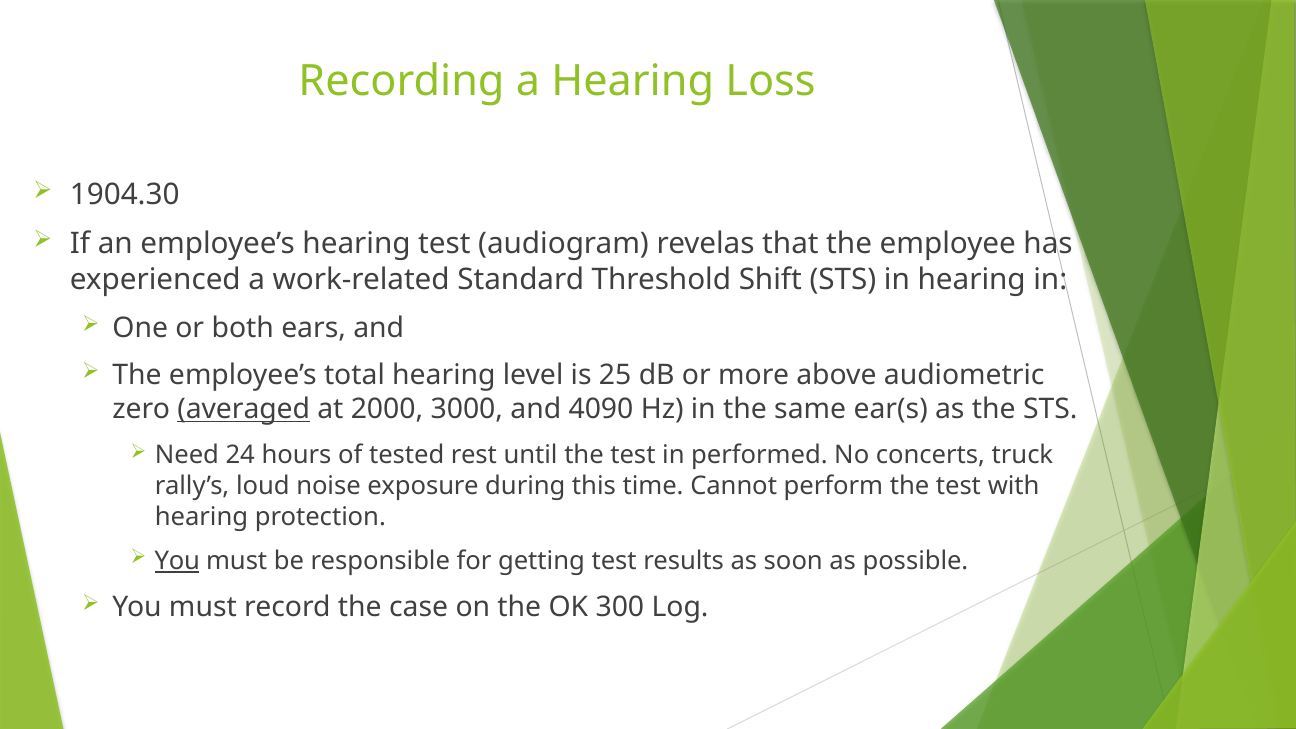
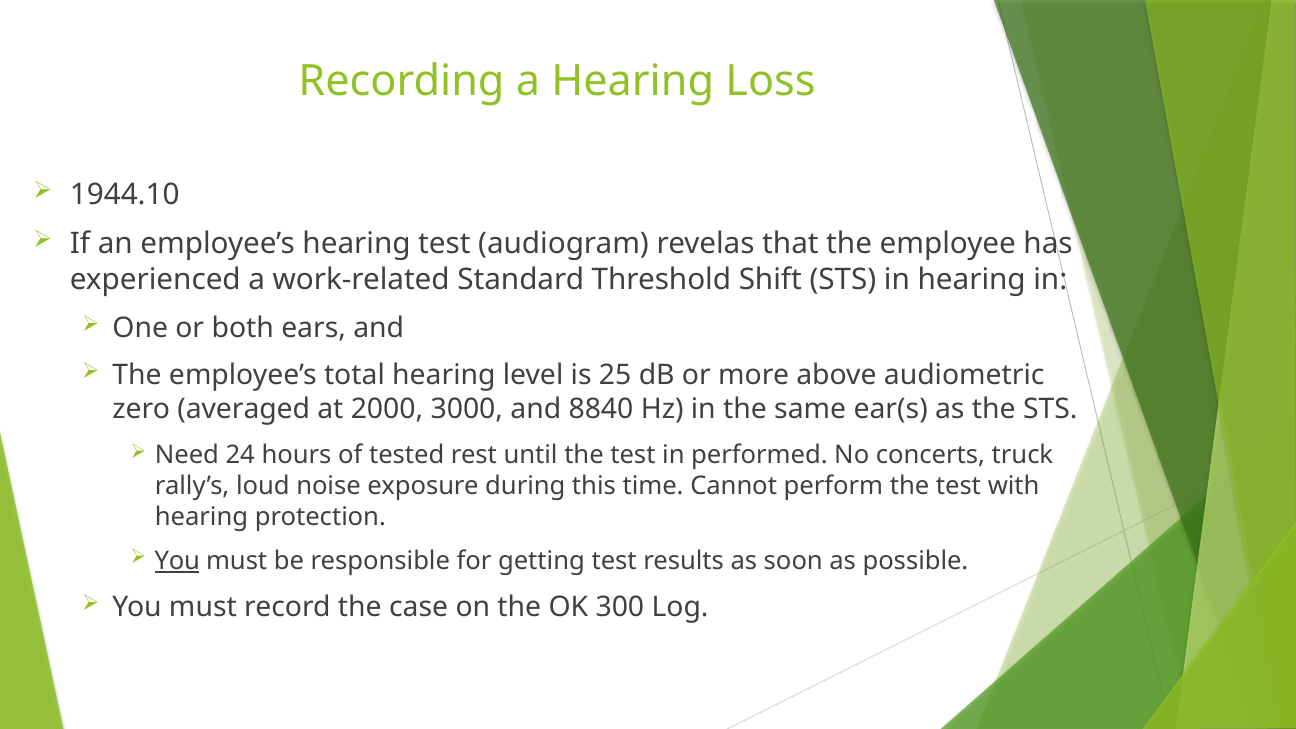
1904.30: 1904.30 -> 1944.10
averaged underline: present -> none
4090: 4090 -> 8840
